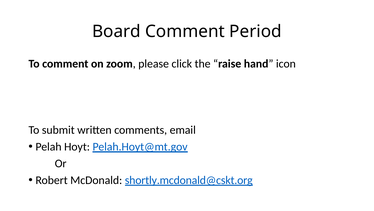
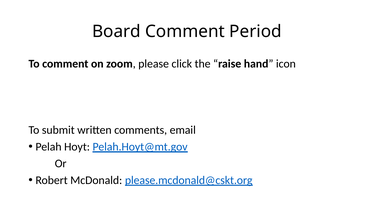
shortly.mcdonald@cskt.org: shortly.mcdonald@cskt.org -> please.mcdonald@cskt.org
